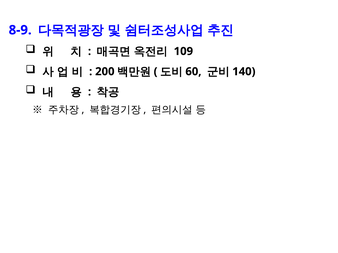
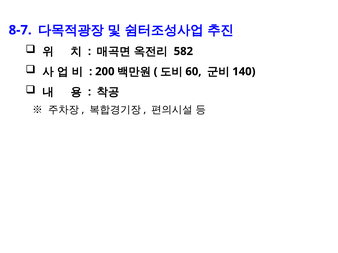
8-9: 8-9 -> 8-7
109: 109 -> 582
